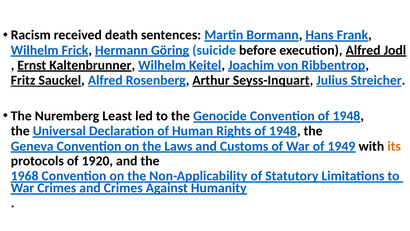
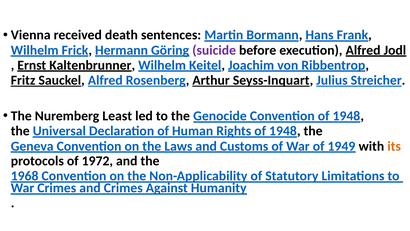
Racism: Racism -> Vienna
suicide colour: blue -> purple
1920: 1920 -> 1972
